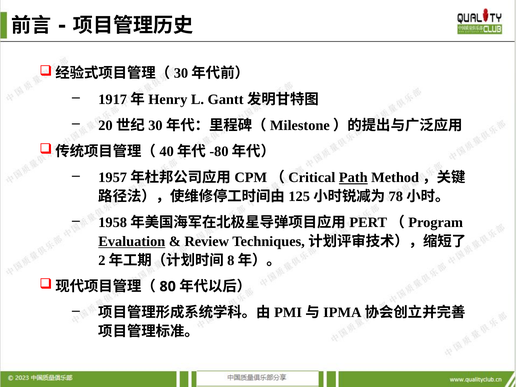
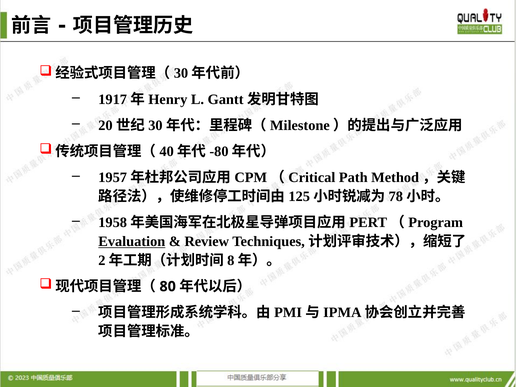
Path underline: present -> none
